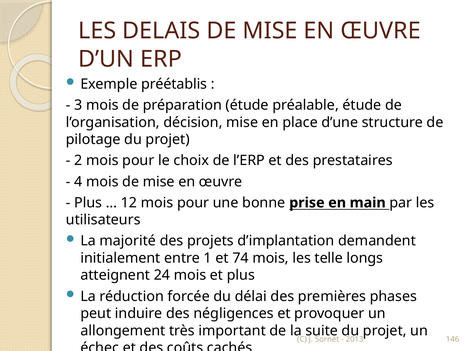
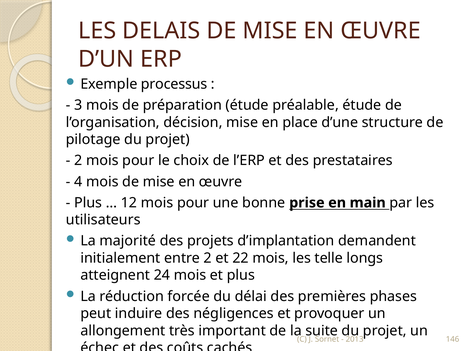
préétablis: préétablis -> processus
entre 1: 1 -> 2
74: 74 -> 22
